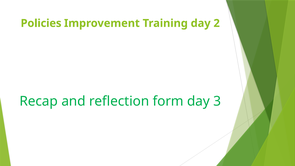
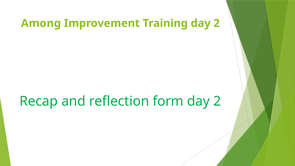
Policies: Policies -> Among
3 at (217, 101): 3 -> 2
